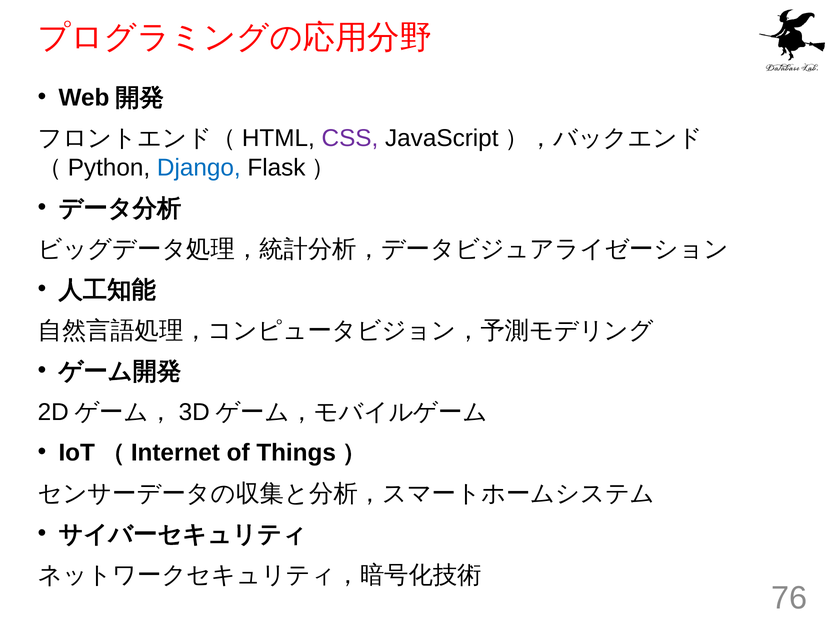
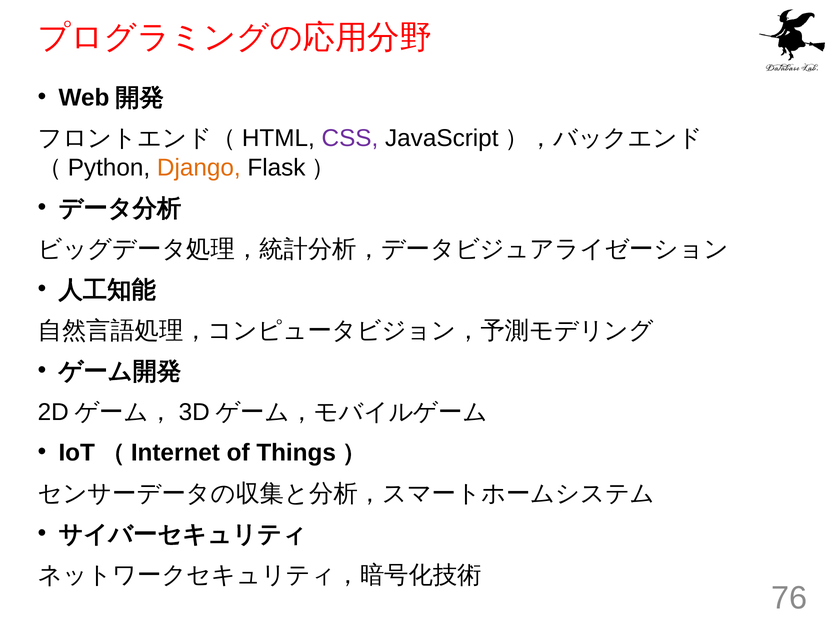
Django colour: blue -> orange
